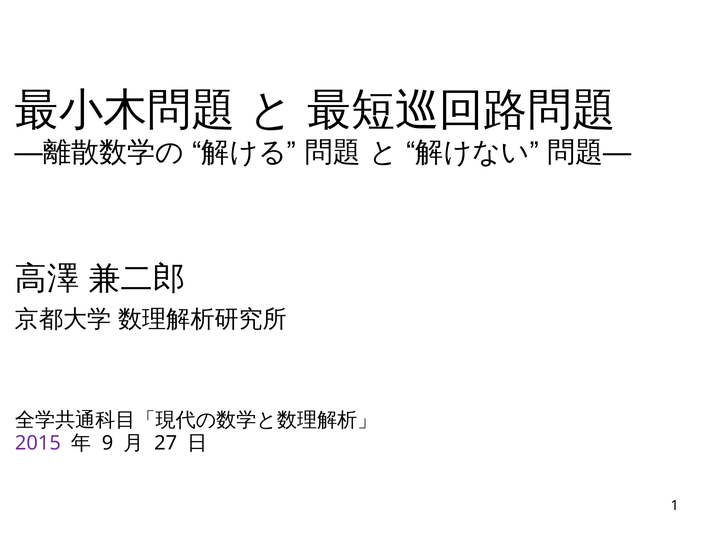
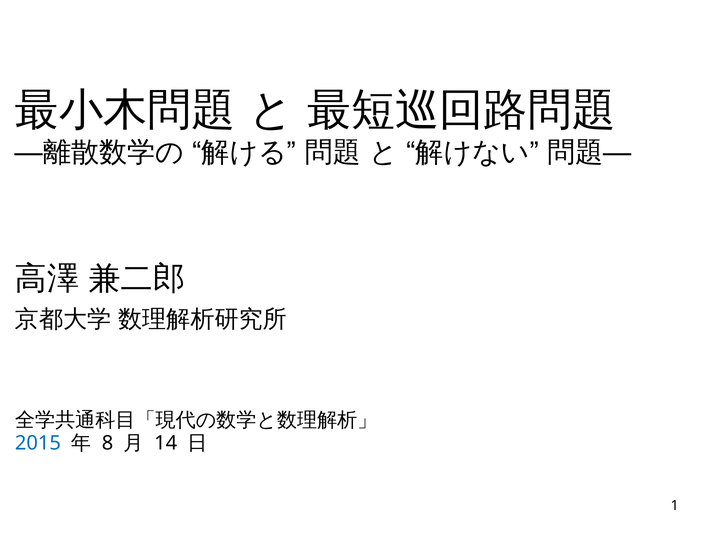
2015 colour: purple -> blue
9: 9 -> 8
27: 27 -> 14
